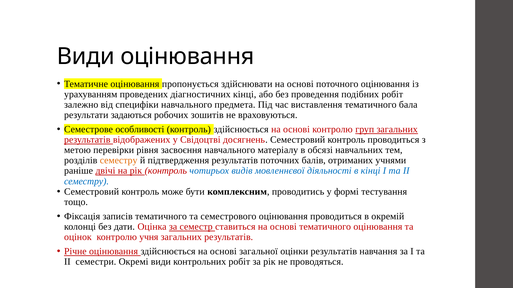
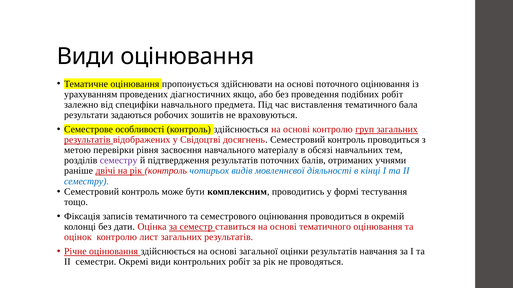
діагностичних кінці: кінці -> якщо
семестру at (119, 161) colour: orange -> purple
учня: учня -> лист
